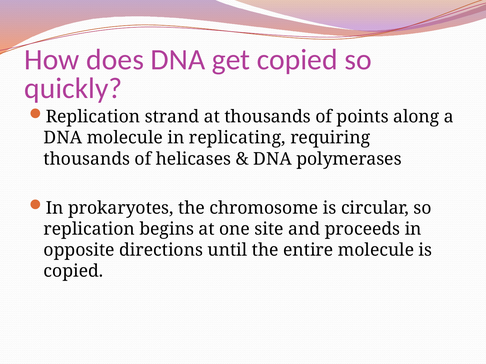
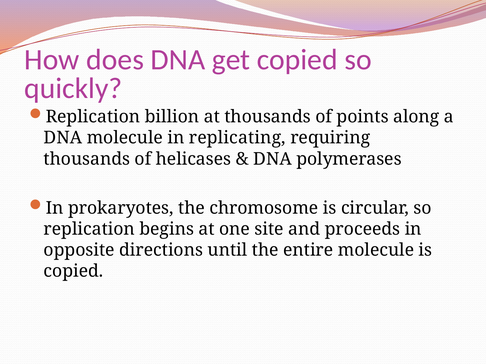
strand: strand -> billion
